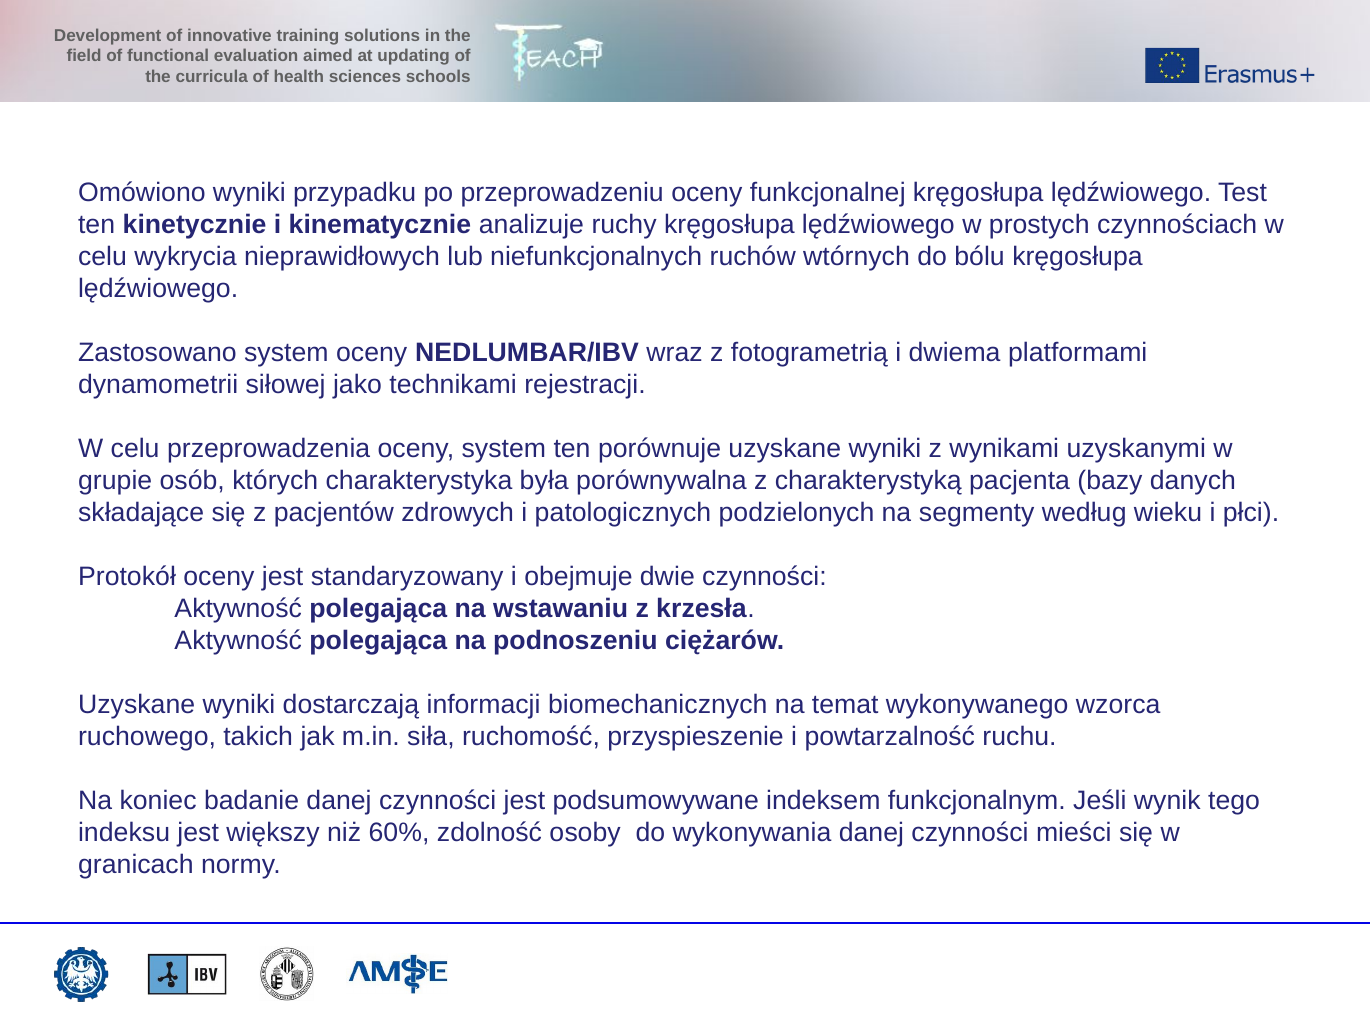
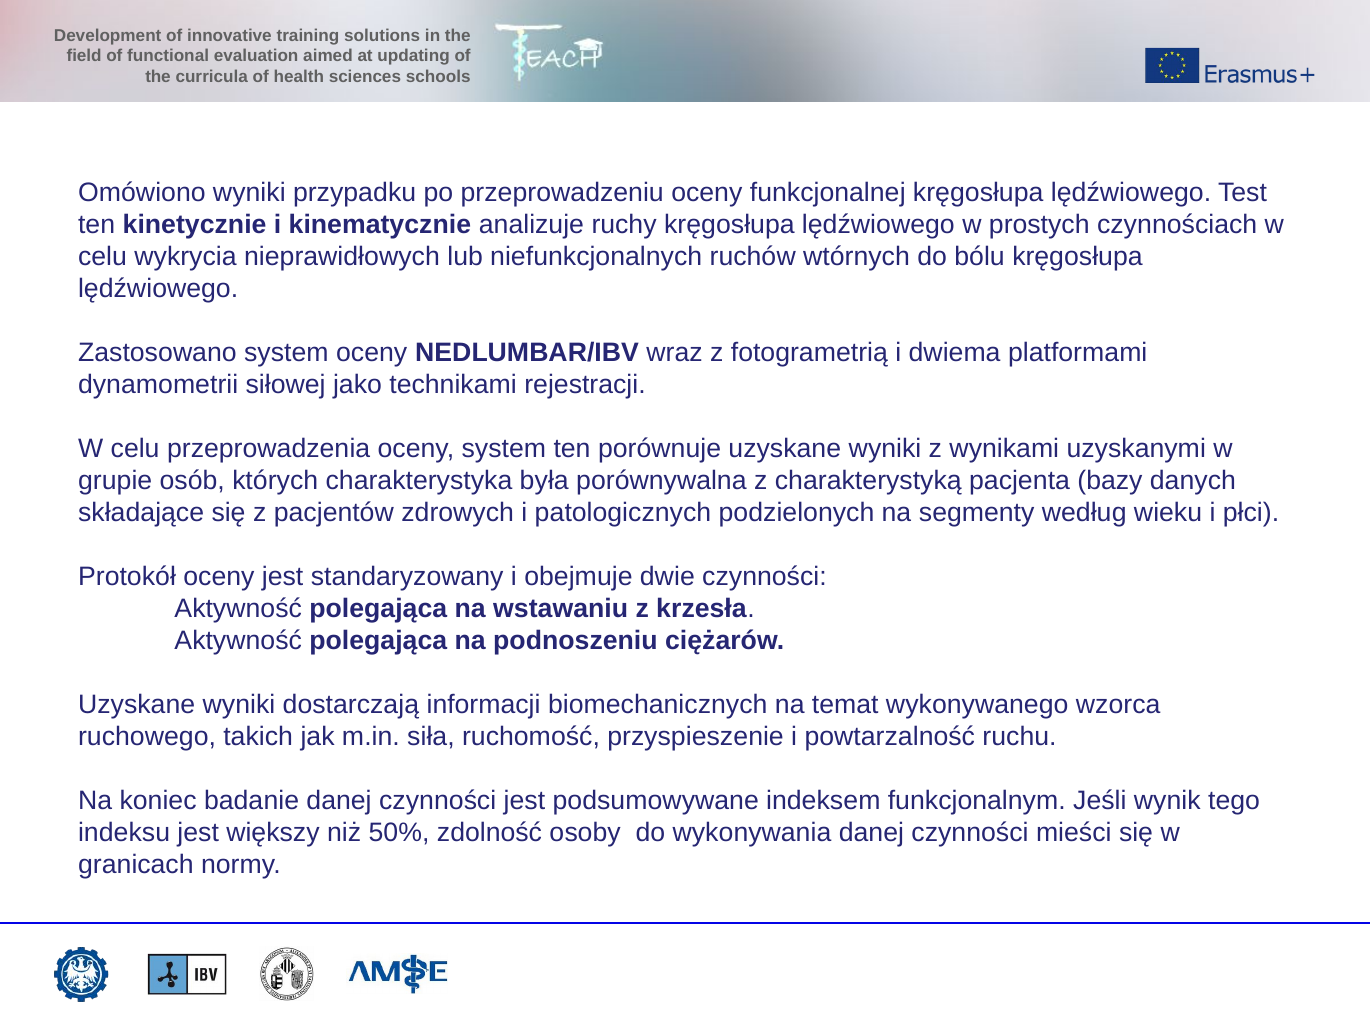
60%: 60% -> 50%
